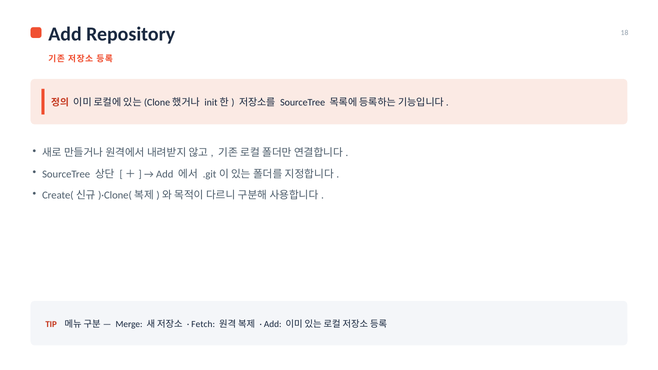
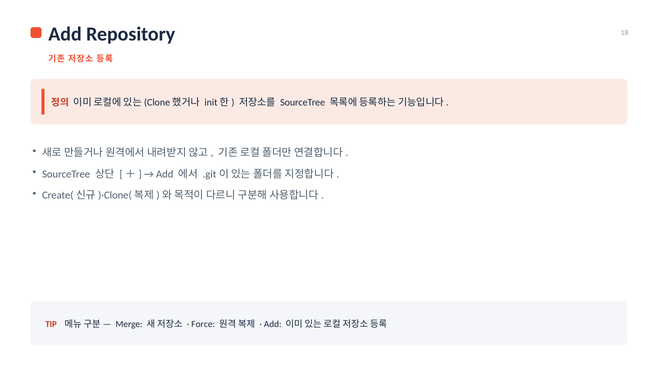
Fetch: Fetch -> Force
